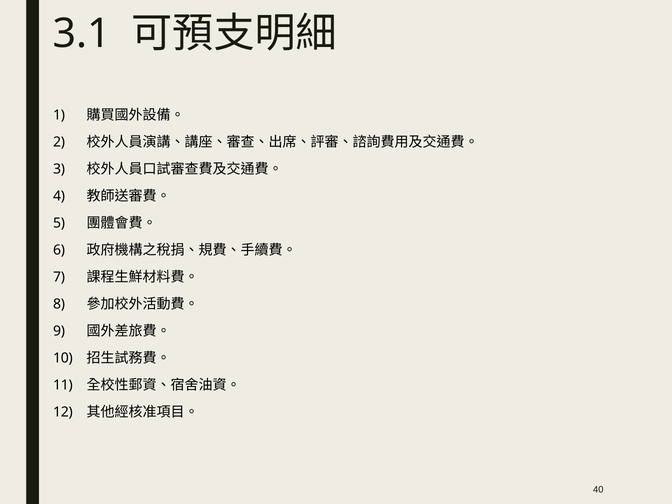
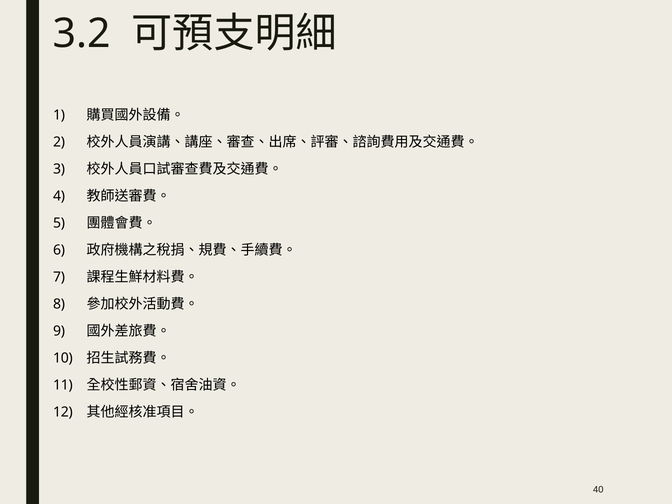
3.1: 3.1 -> 3.2
